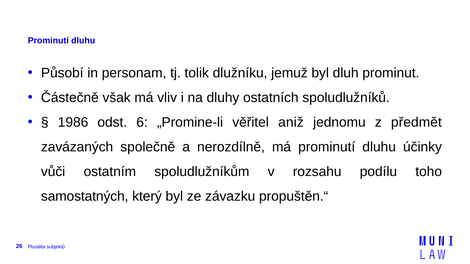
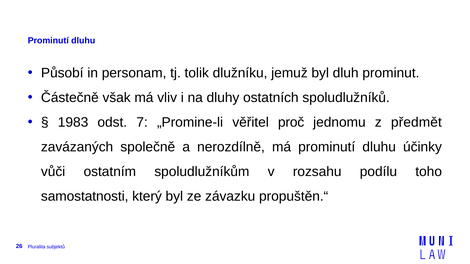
1986: 1986 -> 1983
6: 6 -> 7
aniž: aniž -> proč
samostatných: samostatných -> samostatnosti
